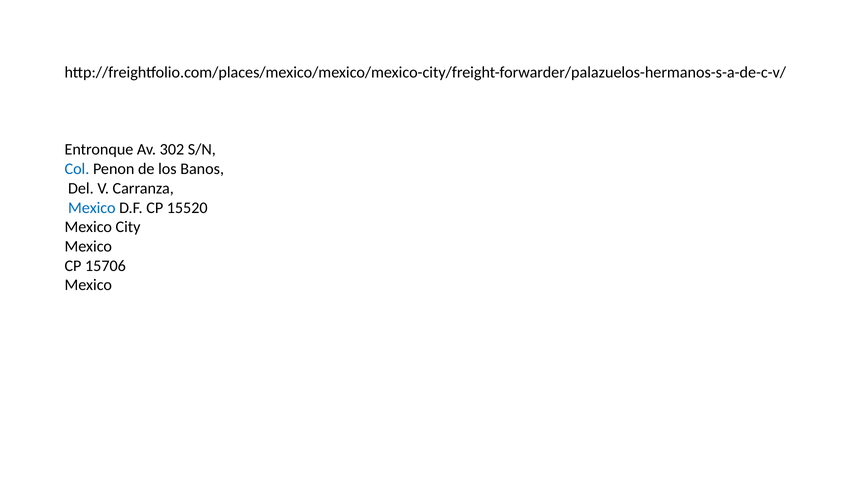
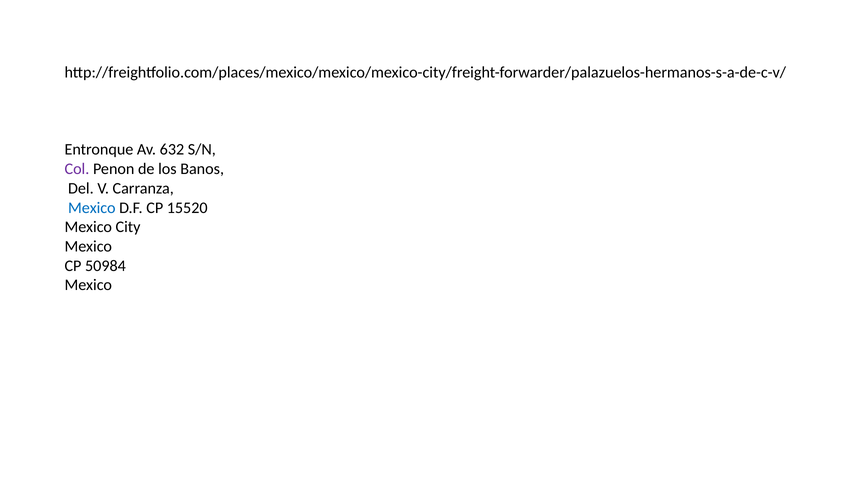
302: 302 -> 632
Col colour: blue -> purple
15706: 15706 -> 50984
